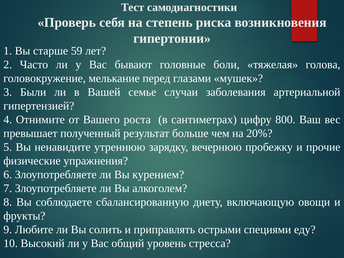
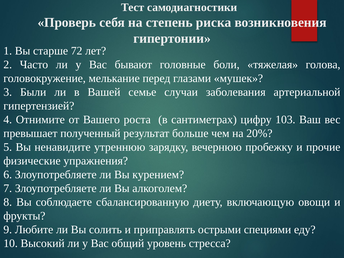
59: 59 -> 72
800: 800 -> 103
